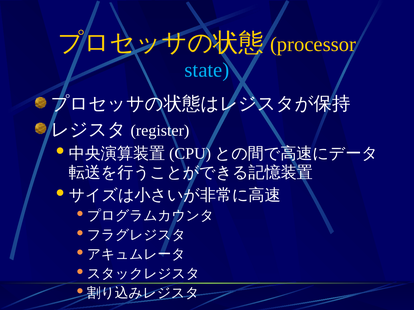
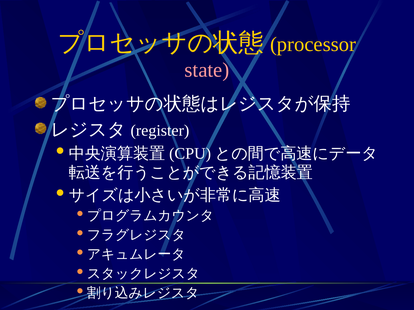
state colour: light blue -> pink
